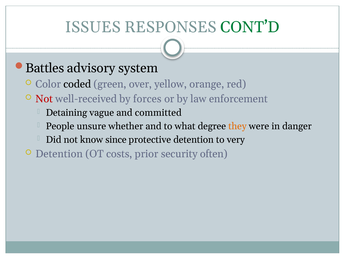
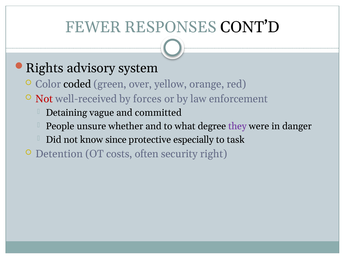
ISSUES: ISSUES -> FEWER
CONT’D colour: green -> black
Battles: Battles -> Rights
they colour: orange -> purple
protective detention: detention -> especially
very: very -> task
prior: prior -> often
often: often -> right
